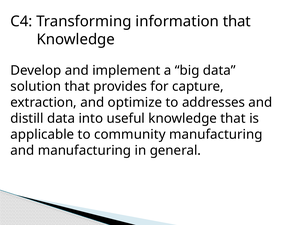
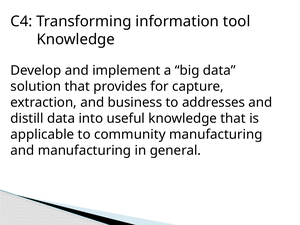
information that: that -> tool
optimize: optimize -> business
